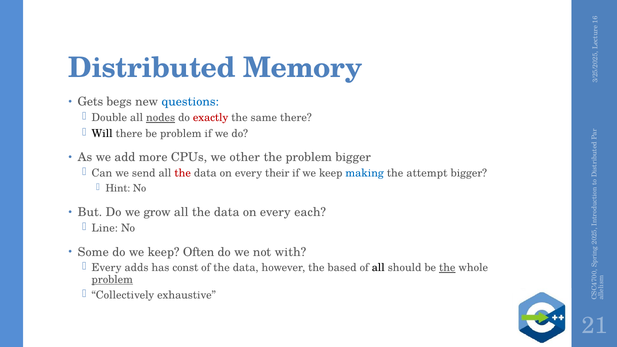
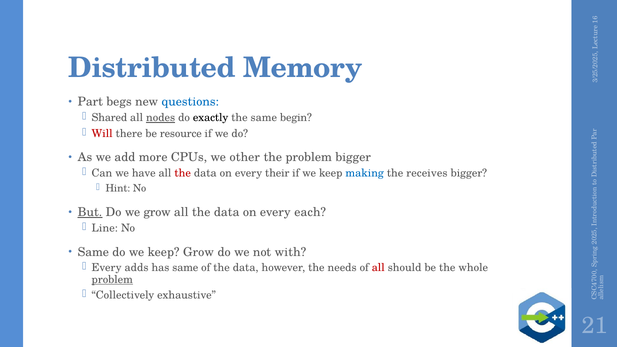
Gets: Gets -> Part
Double: Double -> Shared
exactly colour: red -> black
same there: there -> begin
Will colour: black -> red
be problem: problem -> resource
send: send -> have
attempt: attempt -> receives
But underline: none -> present
Some at (93, 252): Some -> Same
keep Often: Often -> Grow
has const: const -> same
based: based -> needs
all at (378, 268) colour: black -> red
the at (447, 268) underline: present -> none
